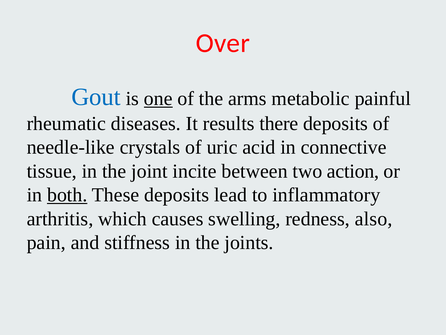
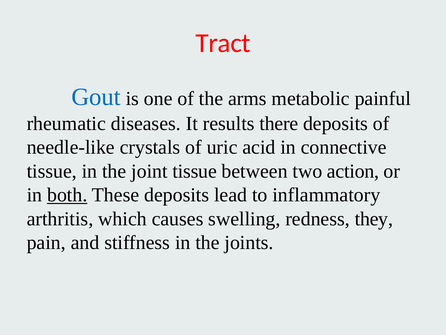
Over: Over -> Tract
one underline: present -> none
joint incite: incite -> tissue
also: also -> they
